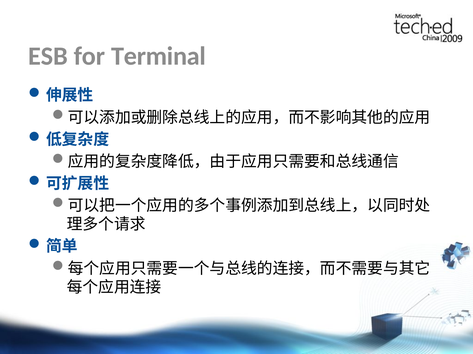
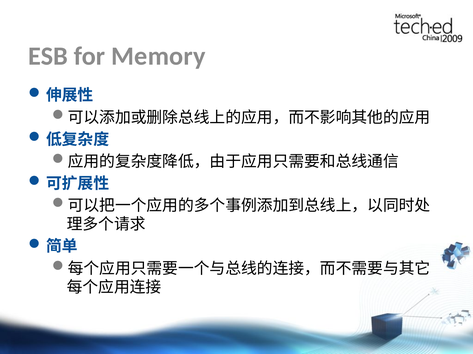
Terminal: Terminal -> Memory
